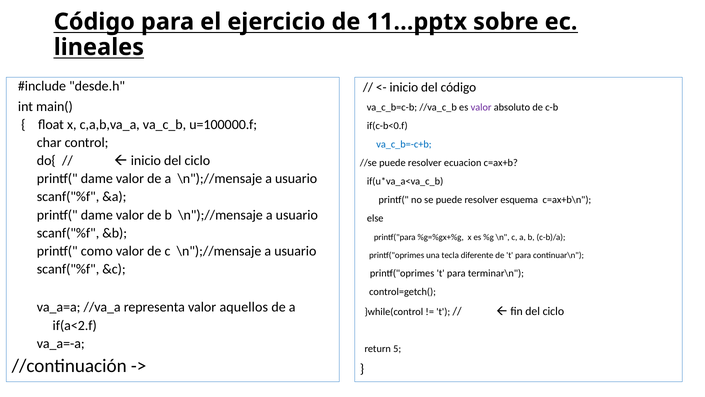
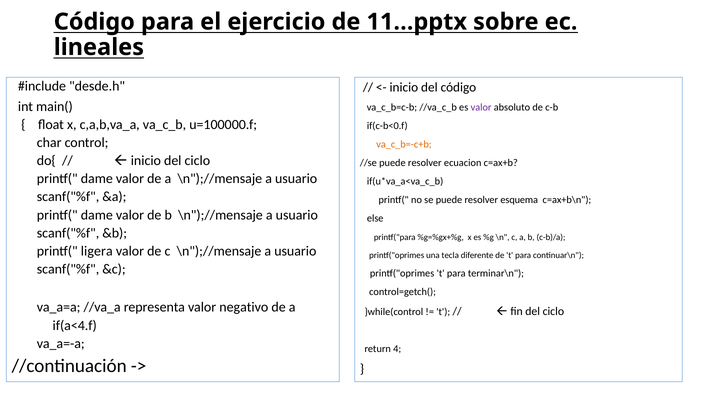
va_c_b=-c+b colour: blue -> orange
como: como -> ligera
aquellos: aquellos -> negativo
if(a<2.f: if(a<2.f -> if(a<4.f
5: 5 -> 4
